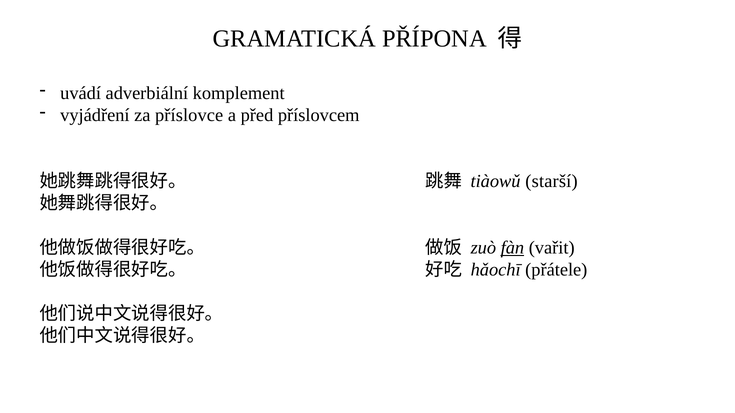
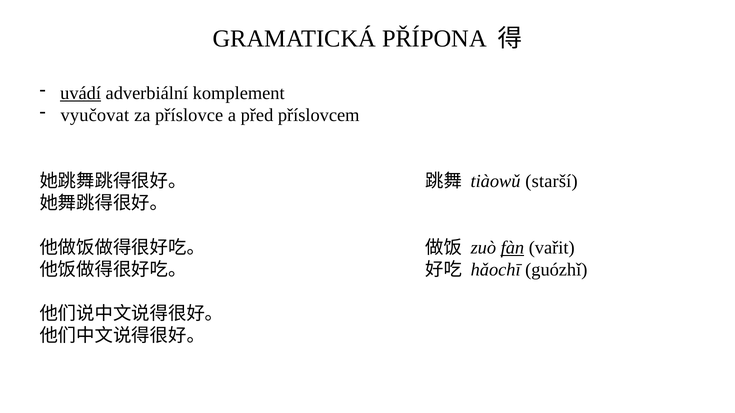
uvádí underline: none -> present
vyjádření: vyjádření -> vyučovat
přátele: přátele -> guózhǐ
